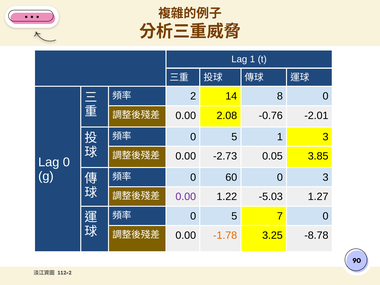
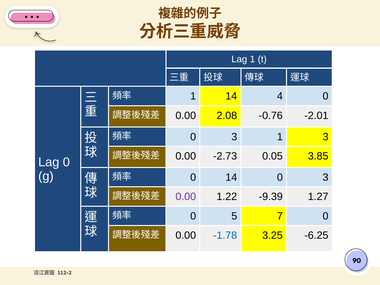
2 at (193, 96): 2 -> 1
8: 8 -> 4
5 at (234, 137): 5 -> 3
0 60: 60 -> 14
-5.03: -5.03 -> -9.39
-1.78 colour: orange -> blue
-8.78: -8.78 -> -6.25
